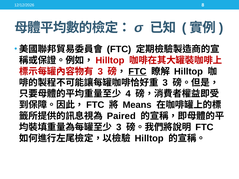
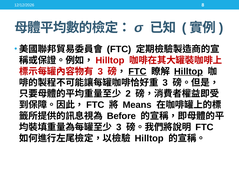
Hilltop at (189, 72) underline: none -> present
4: 4 -> 2
Paired: Paired -> Before
